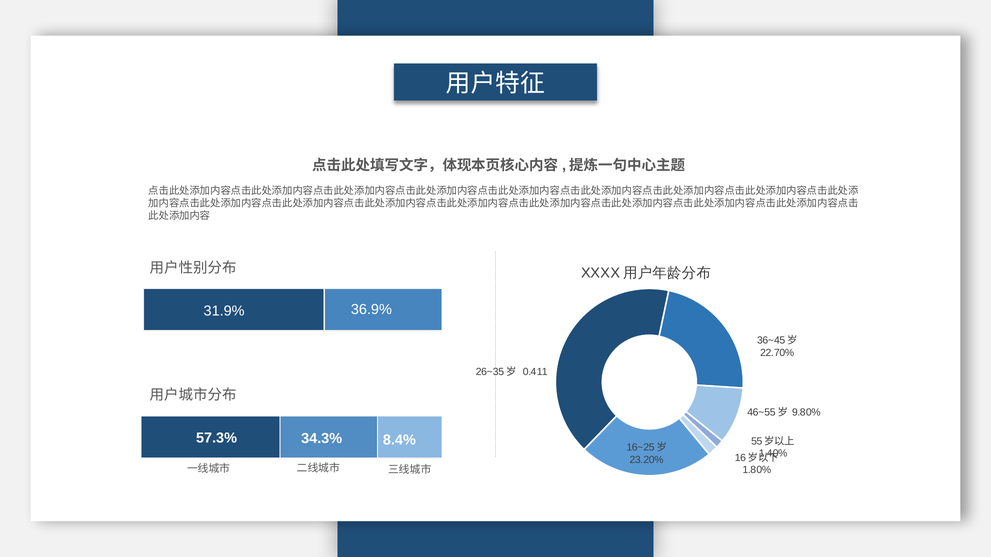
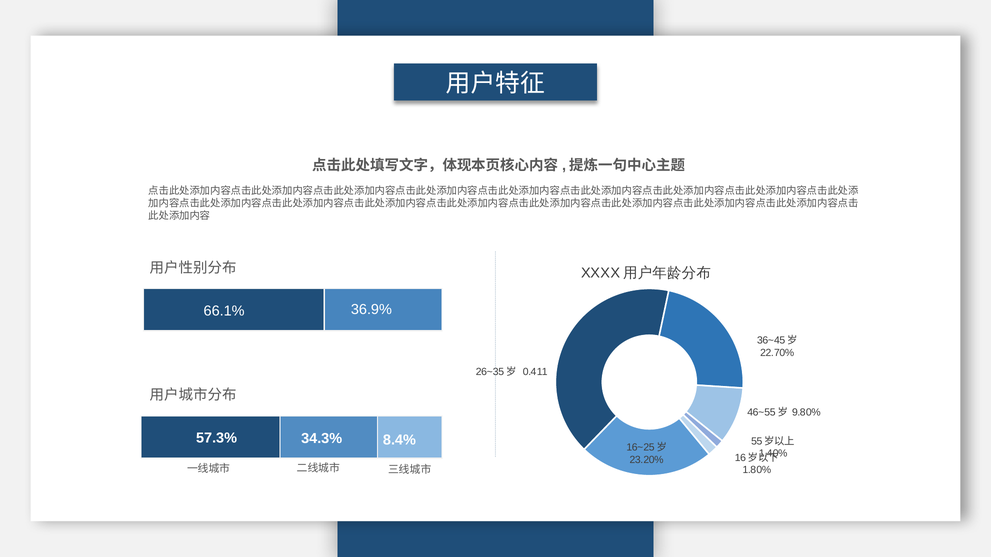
31.9%: 31.9% -> 66.1%
